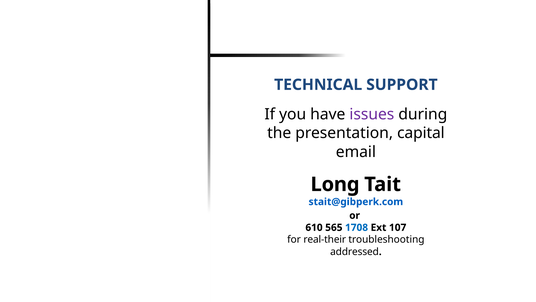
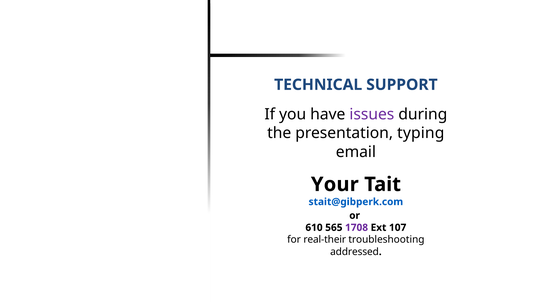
capital: capital -> typing
Long: Long -> Your
1708 colour: blue -> purple
